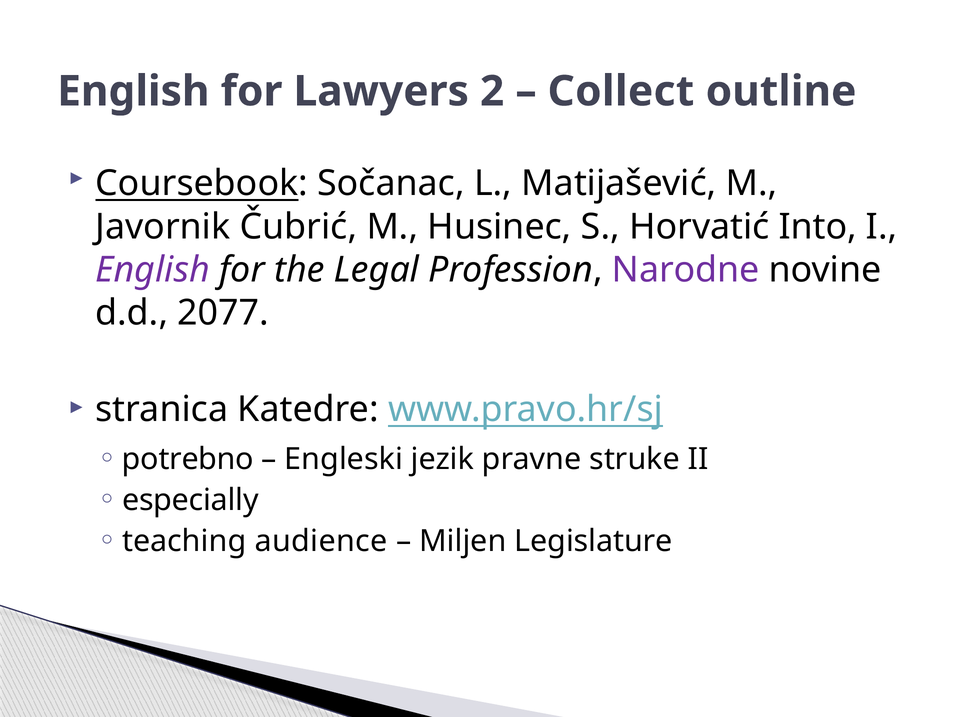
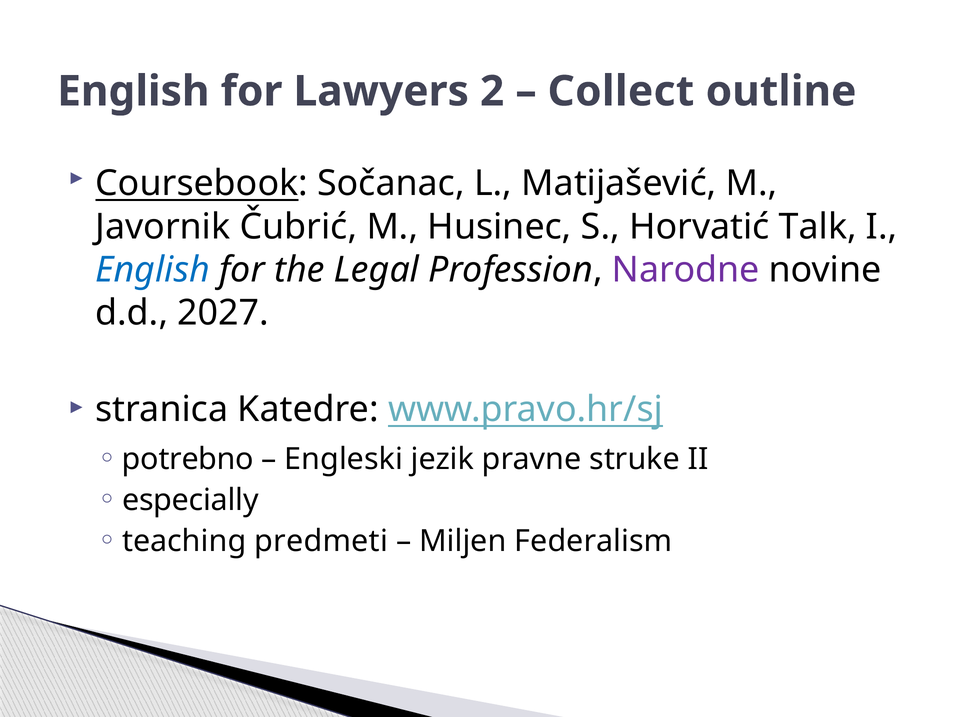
Into: Into -> Talk
English at (153, 269) colour: purple -> blue
2077: 2077 -> 2027
audience: audience -> predmeti
Legislature: Legislature -> Federalism
